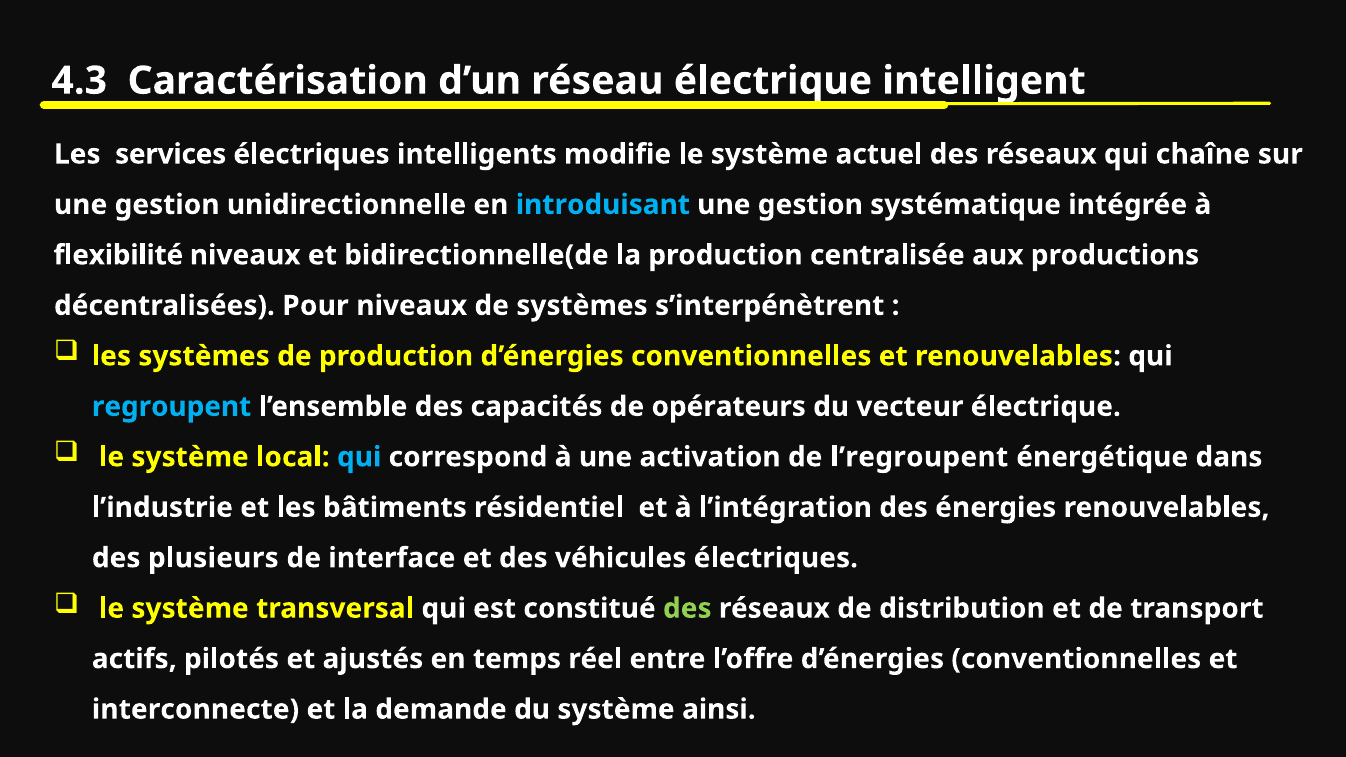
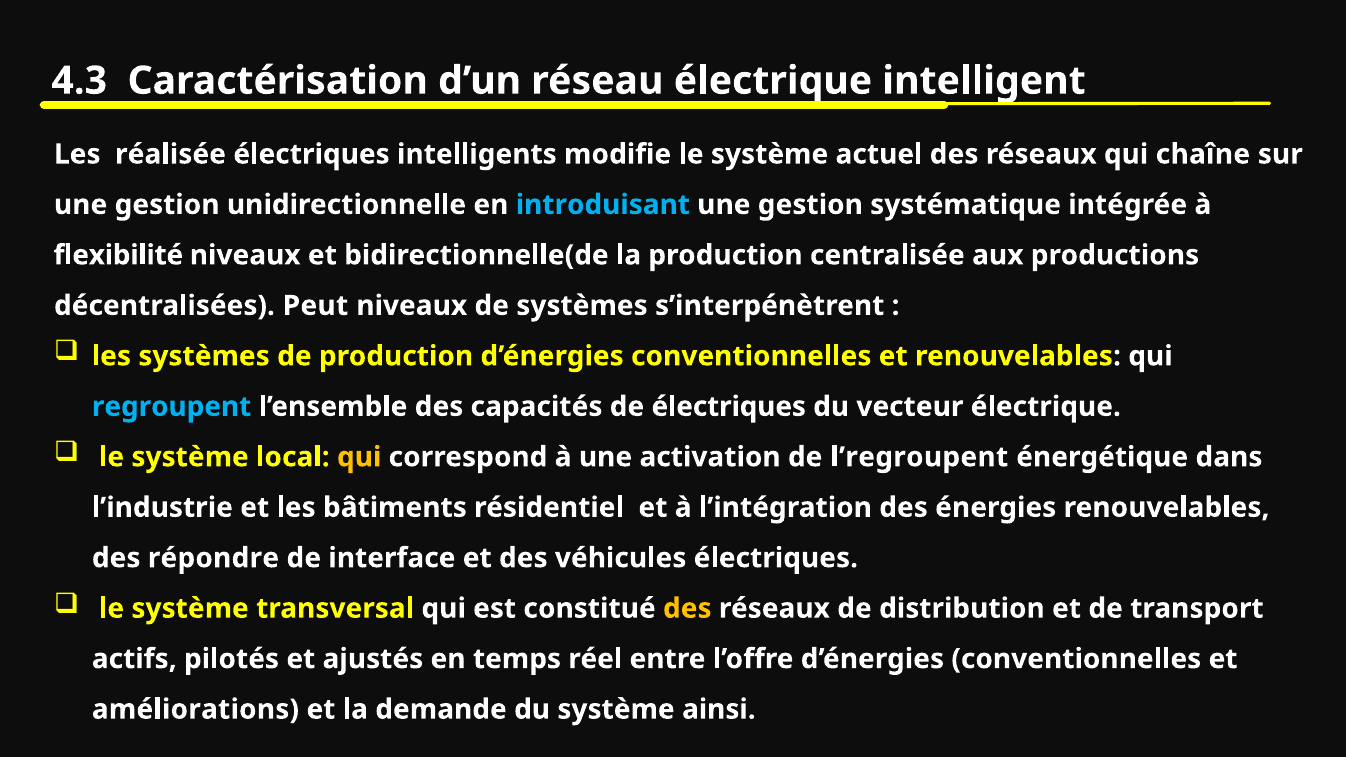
services: services -> réalisée
Pour: Pour -> Peut
de opérateurs: opérateurs -> électriques
qui at (359, 457) colour: light blue -> yellow
plusieurs: plusieurs -> répondre
des at (687, 609) colour: light green -> yellow
interconnecte: interconnecte -> améliorations
